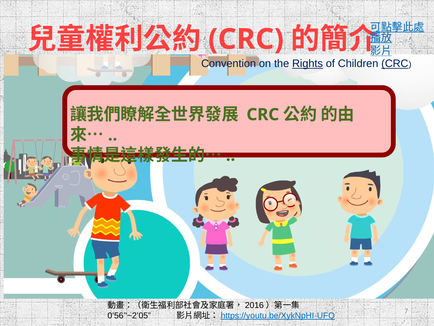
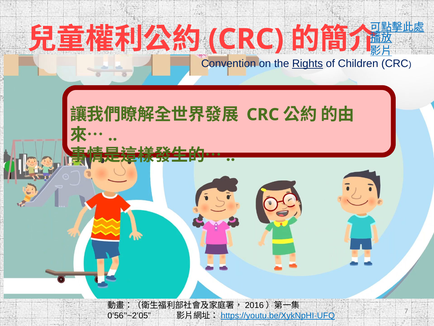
CRC at (395, 64) underline: present -> none
